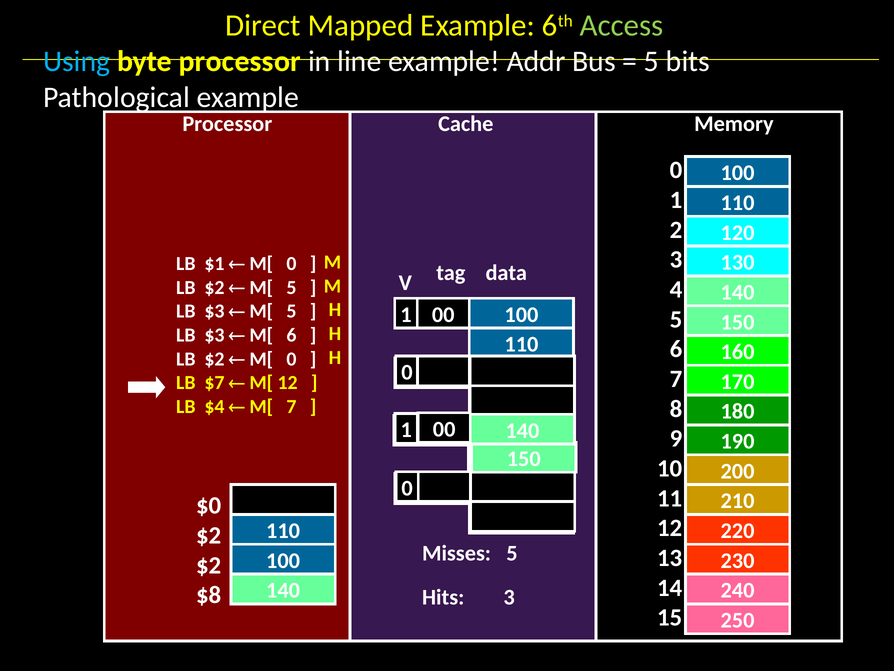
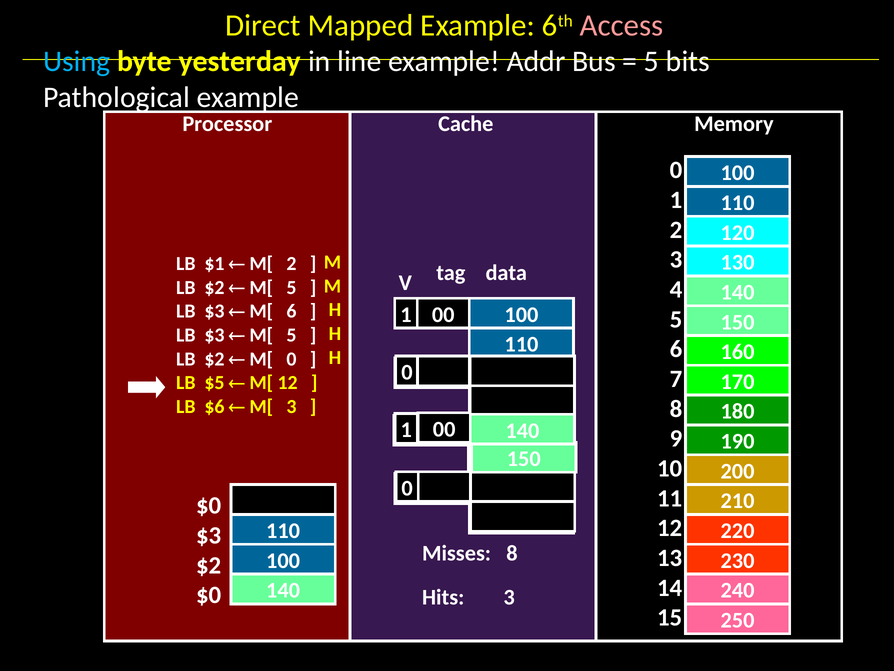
Access colour: light green -> pink
byte processor: processor -> yesterday
0 at (291, 264): 0 -> 2
5 at (291, 311): 5 -> 6
6 at (291, 335): 6 -> 5
$7: $7 -> $5
$4: $4 -> $6
M[ 7: 7 -> 3
$2 at (209, 535): $2 -> $3
Misses 5: 5 -> 8
$8 at (209, 595): $8 -> $0
